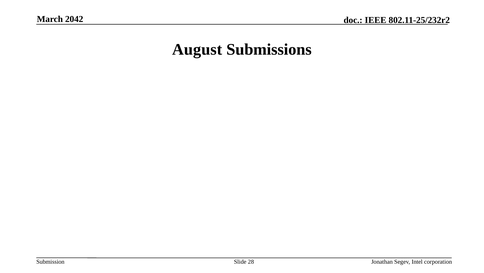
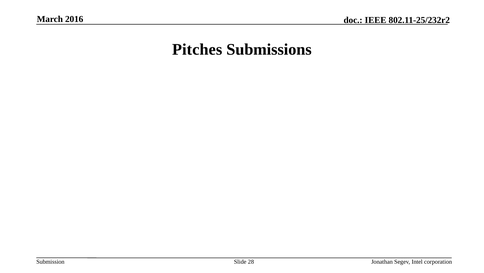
2042: 2042 -> 2016
August: August -> Pitches
